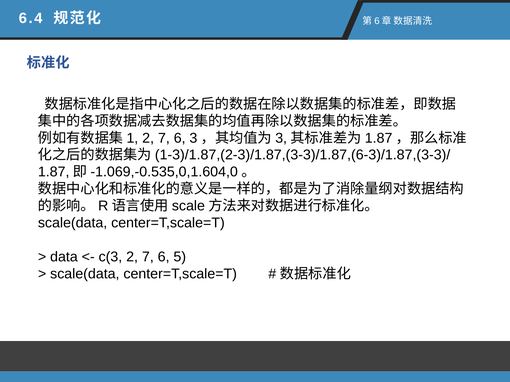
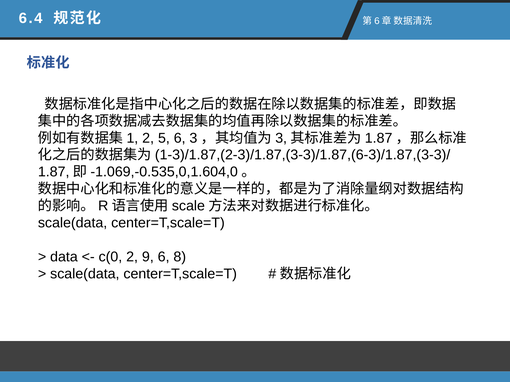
7 at (164, 138): 7 -> 5
c(3: c(3 -> c(0
7 at (148, 257): 7 -> 9
5: 5 -> 8
